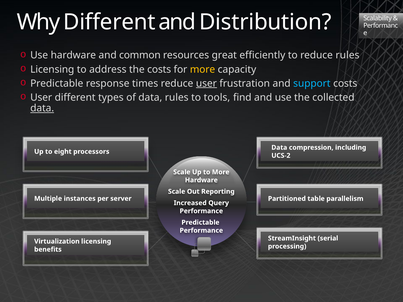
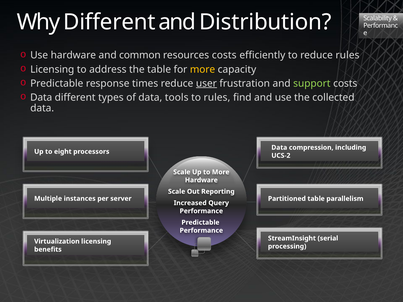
resources great: great -> costs
the costs: costs -> table
support colour: light blue -> light green
User at (41, 97): User -> Data
data rules: rules -> tools
to tools: tools -> rules
data at (42, 108) underline: present -> none
